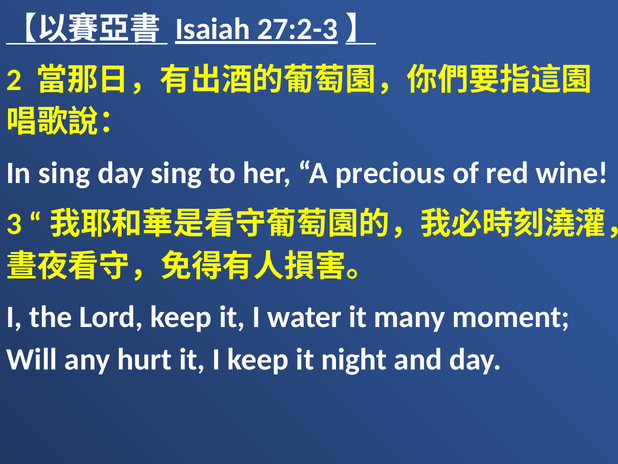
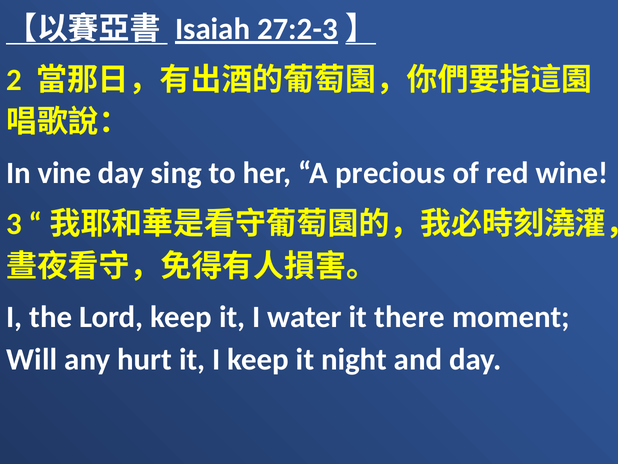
In sing: sing -> vine
many: many -> there
